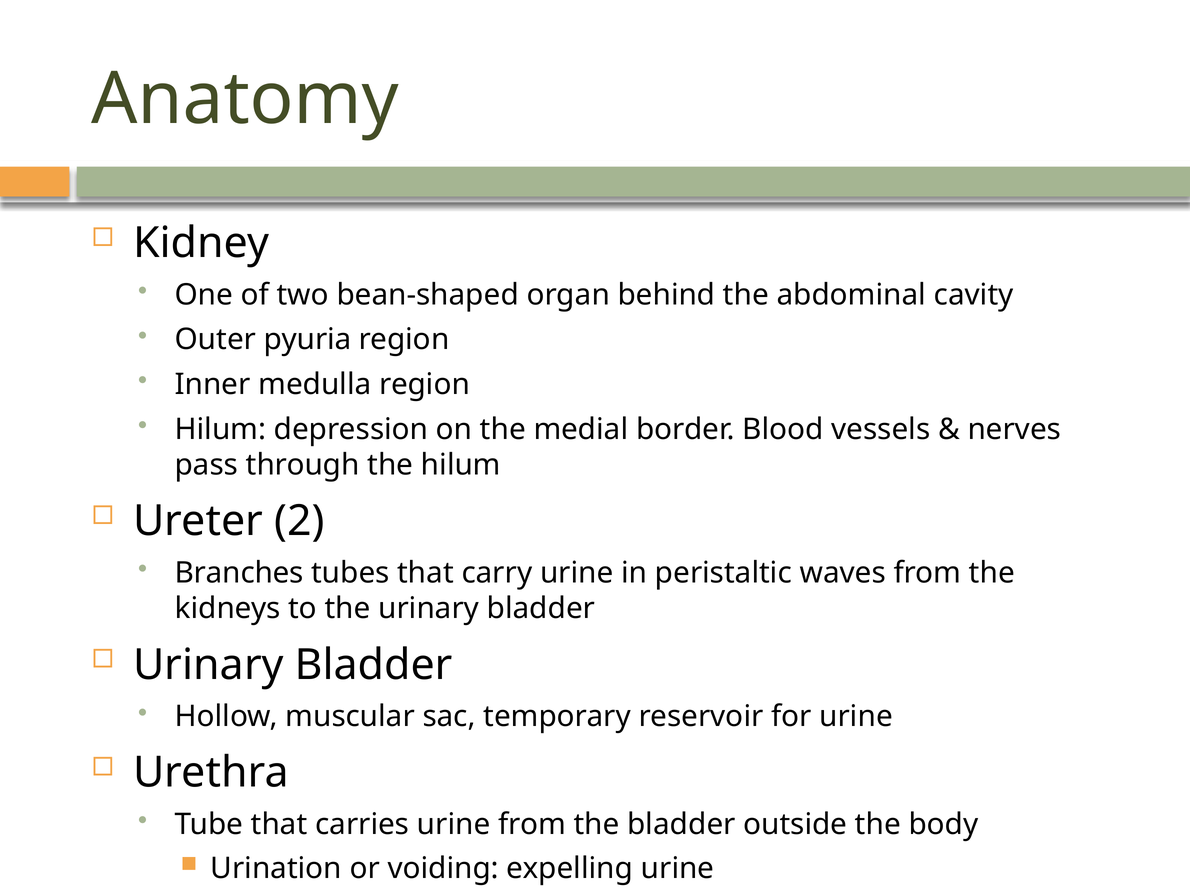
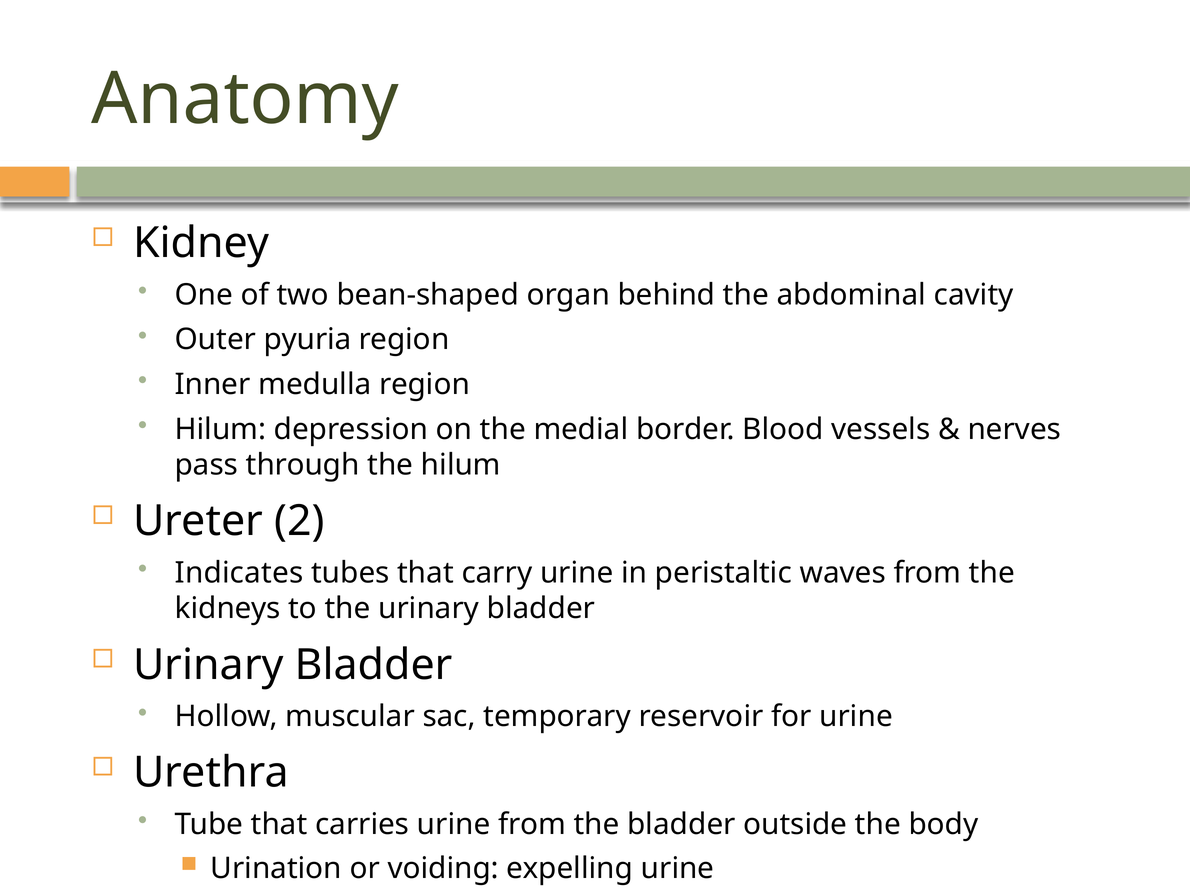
Branches: Branches -> Indicates
